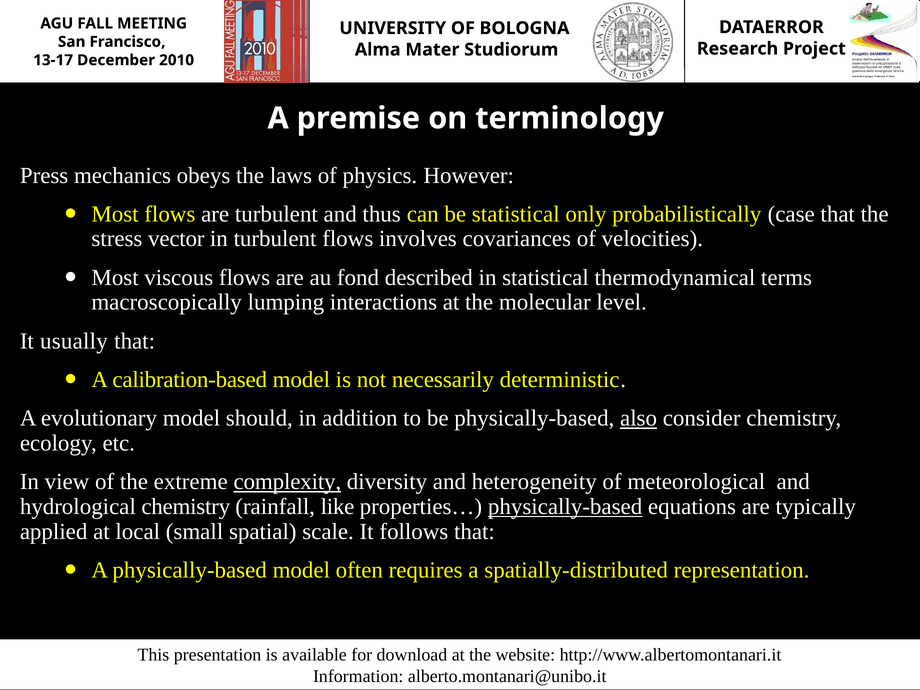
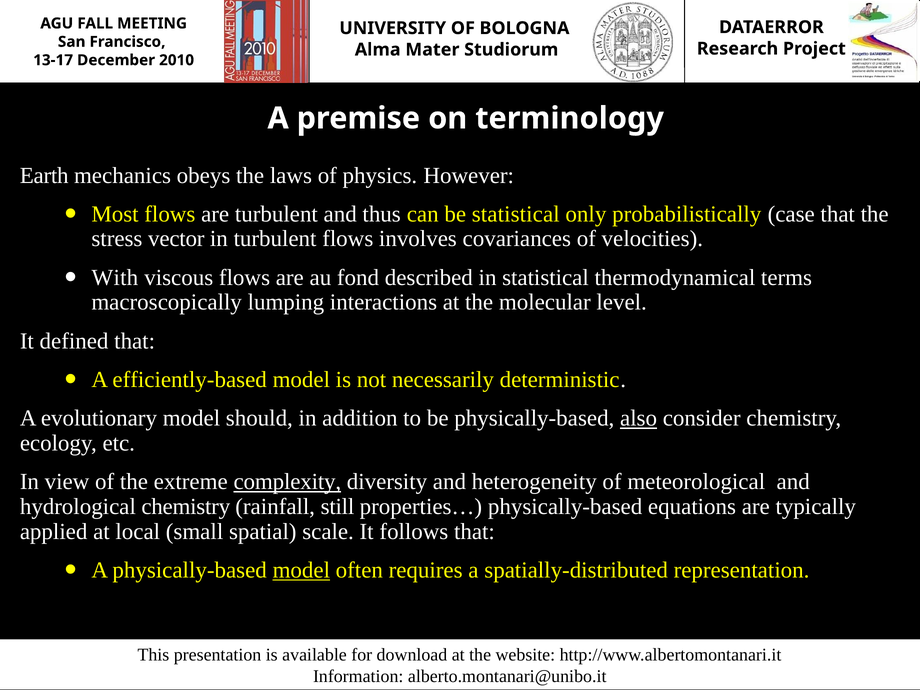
Press: Press -> Earth
Most at (115, 277): Most -> With
usually: usually -> defined
calibration-based: calibration-based -> efficiently-based
like: like -> still
physically-based at (565, 507) underline: present -> none
model at (301, 570) underline: none -> present
